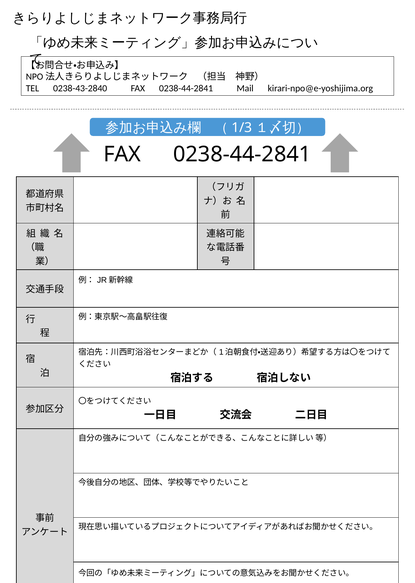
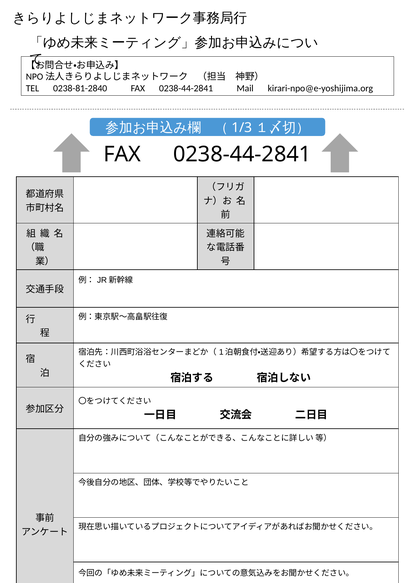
0238-43-2840: 0238-43-2840 -> 0238-81-2840
